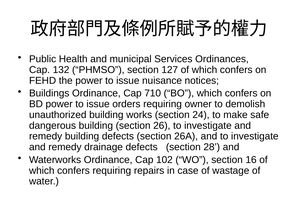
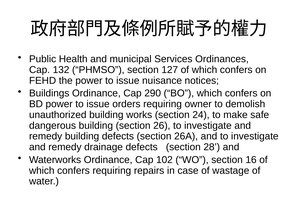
710: 710 -> 290
